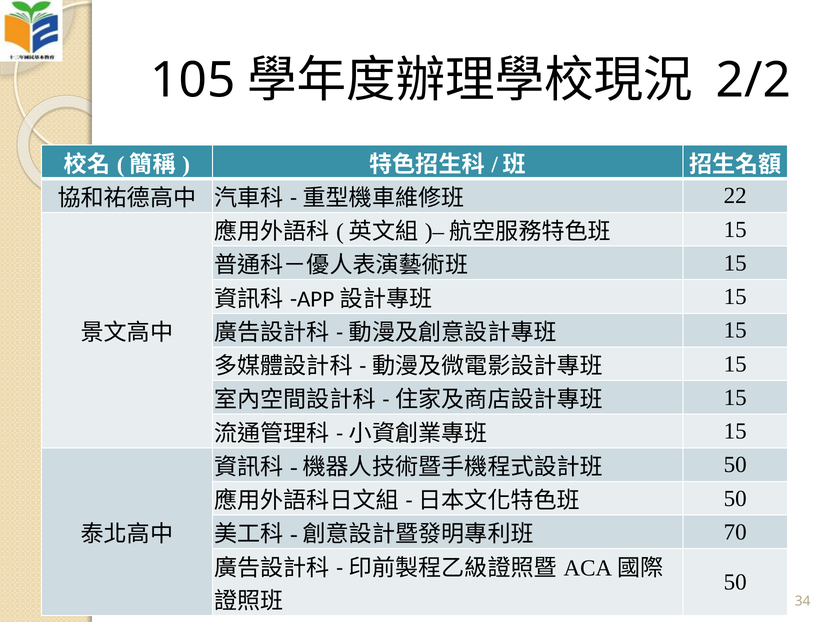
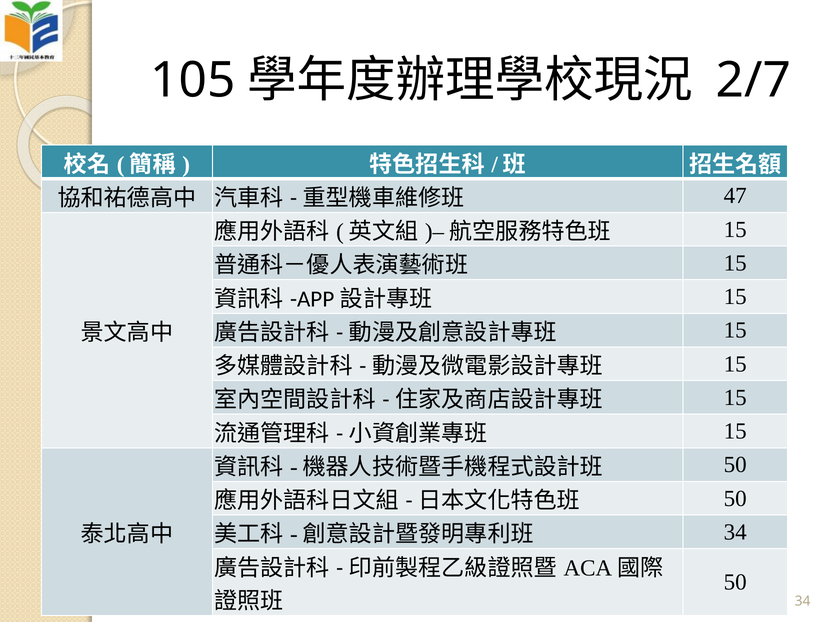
2/2: 2/2 -> 2/7
22: 22 -> 47
70 at (735, 533): 70 -> 34
